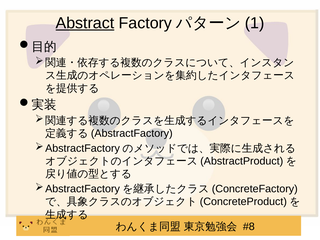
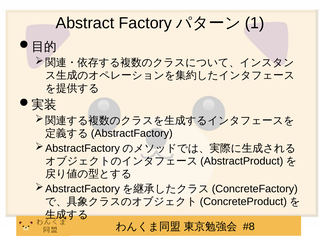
Abstract underline: present -> none
